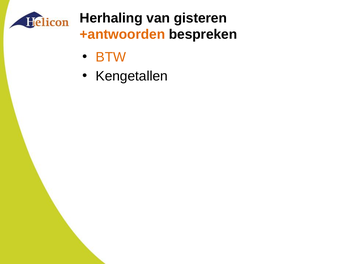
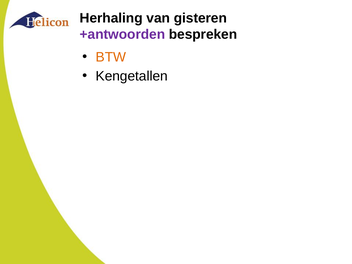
+antwoorden colour: orange -> purple
